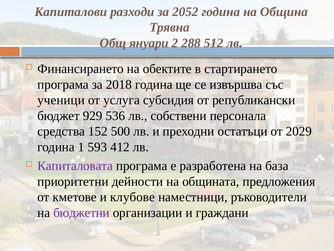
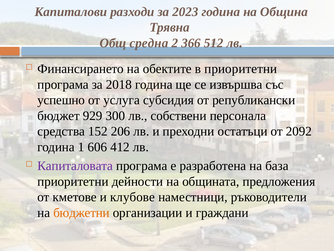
2052: 2052 -> 2023
януари: януари -> средна
288: 288 -> 366
в стартирането: стартирането -> приоритетни
ученици: ученици -> успешно
536: 536 -> 300
500: 500 -> 206
2029: 2029 -> 2092
593: 593 -> 606
бюджетни colour: purple -> orange
